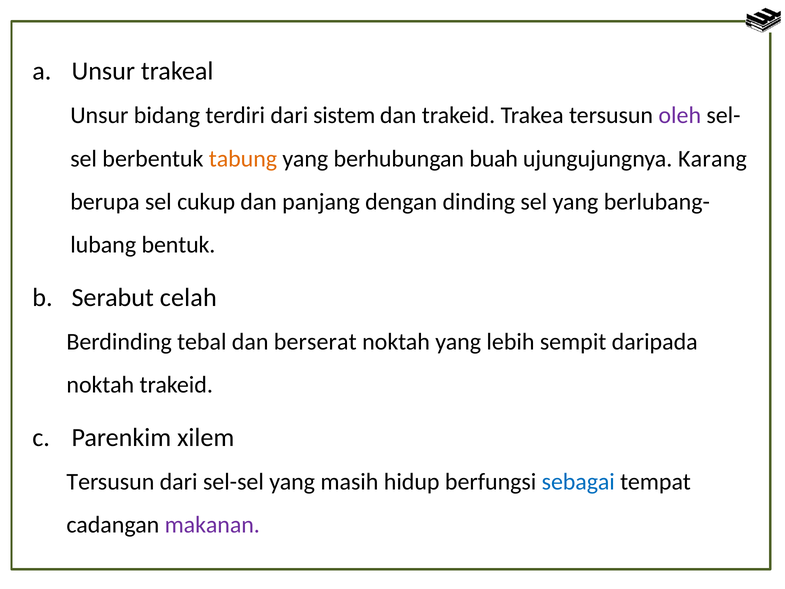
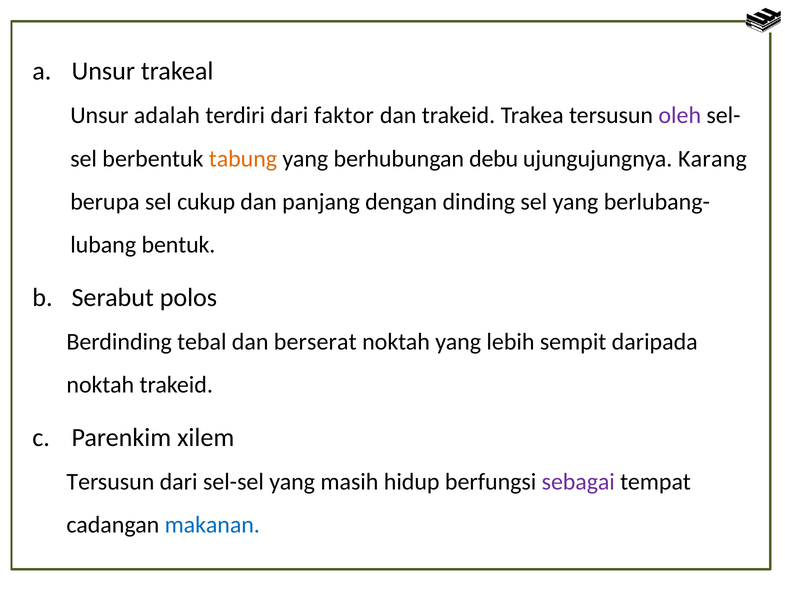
bidang: bidang -> adalah
sistem: sistem -> faktor
buah: buah -> debu
celah: celah -> polos
sebagai colour: blue -> purple
makanan colour: purple -> blue
